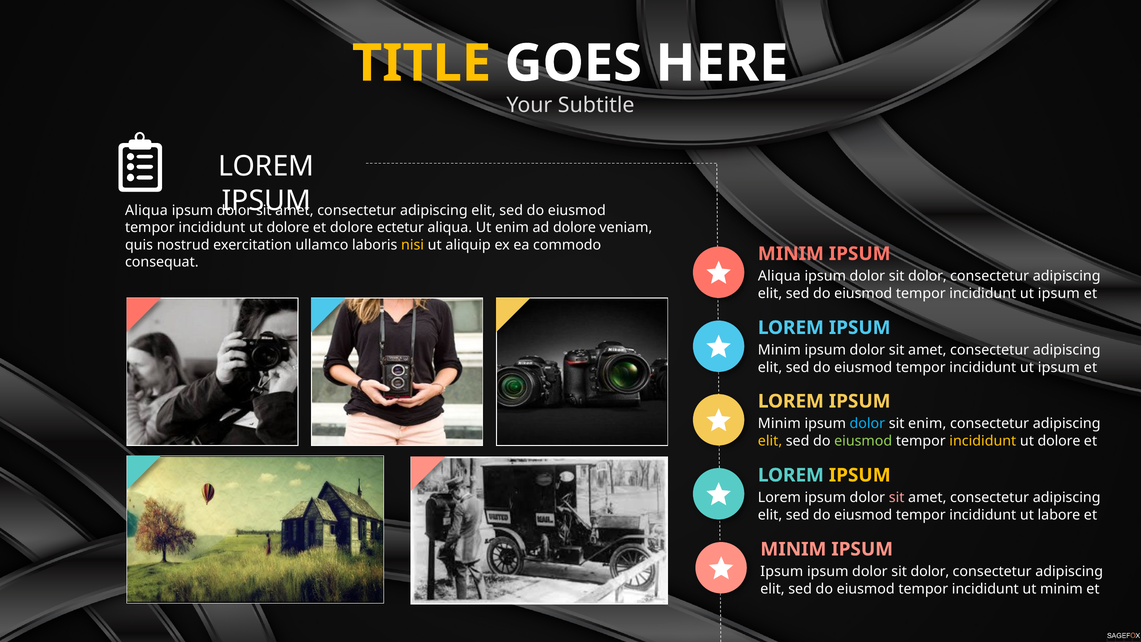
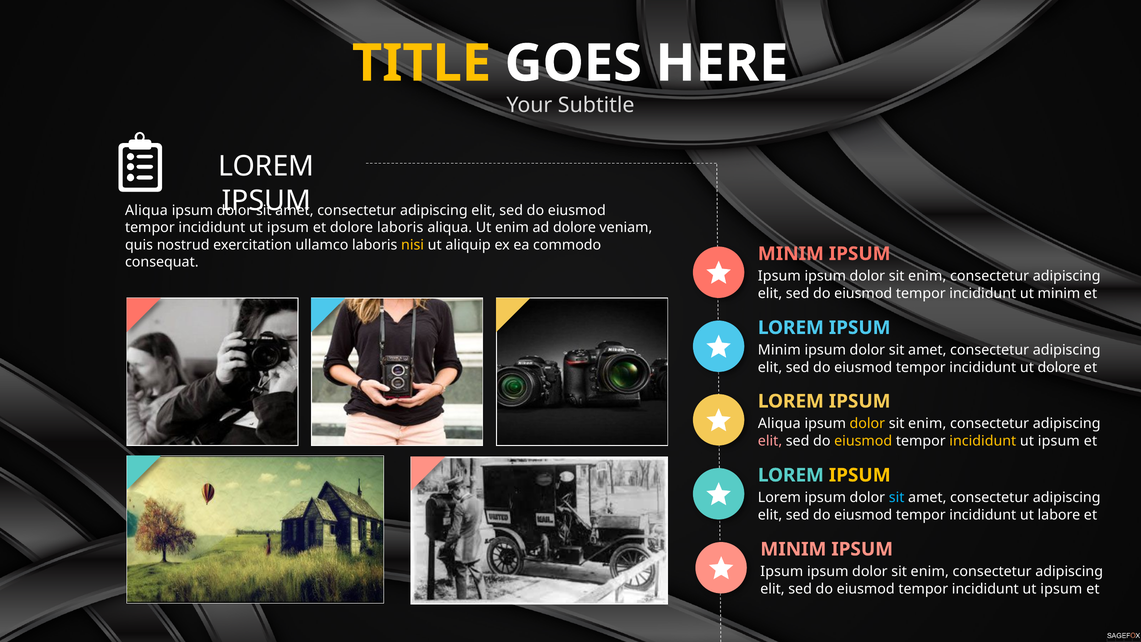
dolore at (288, 228): dolore -> ipsum
dolore ectetur: ectetur -> laboris
Aliqua at (779, 276): Aliqua -> Ipsum
dolor at (927, 276): dolor -> enim
ipsum at (1059, 293): ipsum -> minim
ipsum at (1059, 367): ipsum -> dolore
Minim at (779, 424): Minim -> Aliqua
dolor at (867, 424) colour: light blue -> yellow
elit at (770, 441) colour: yellow -> pink
eiusmod at (863, 441) colour: light green -> yellow
dolore at (1059, 441): dolore -> ipsum
sit at (897, 498) colour: pink -> light blue
dolor at (930, 572): dolor -> enim
minim at (1061, 589): minim -> ipsum
